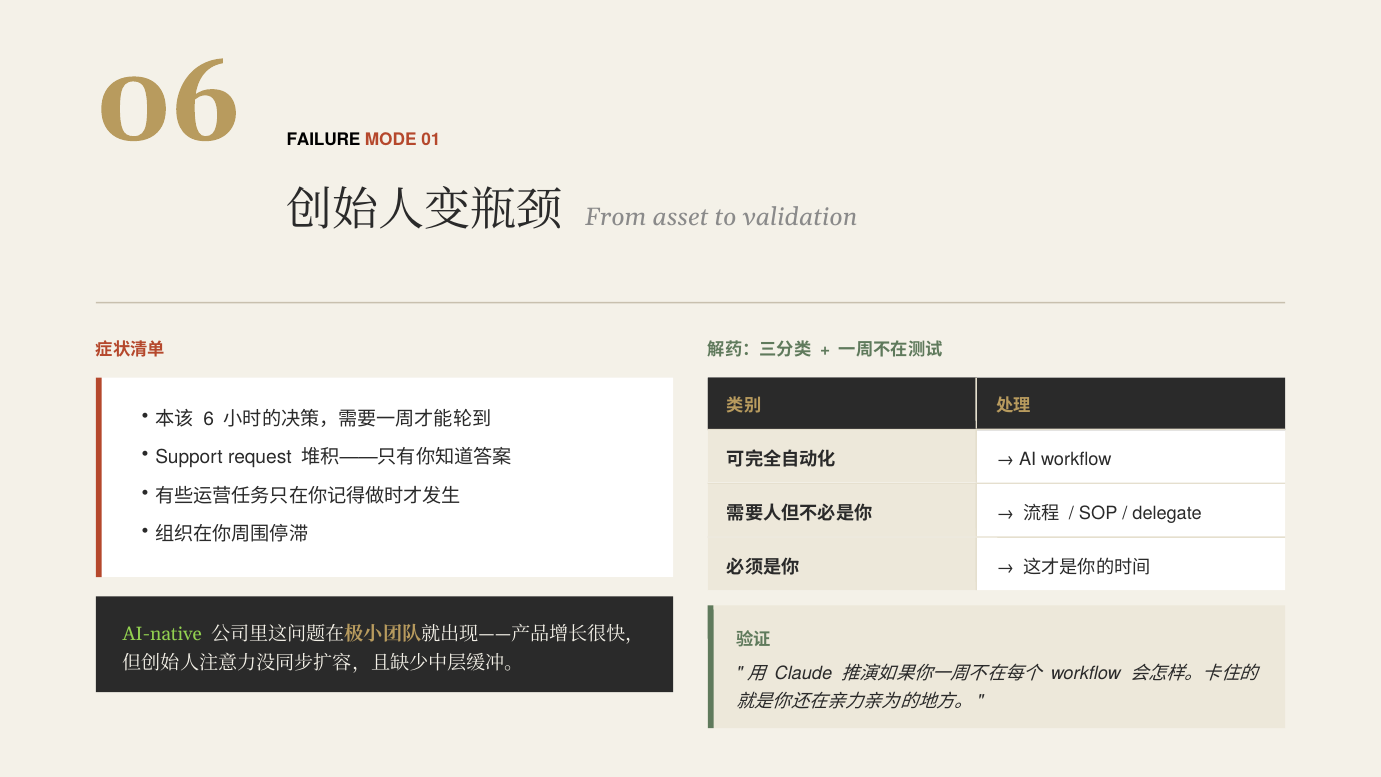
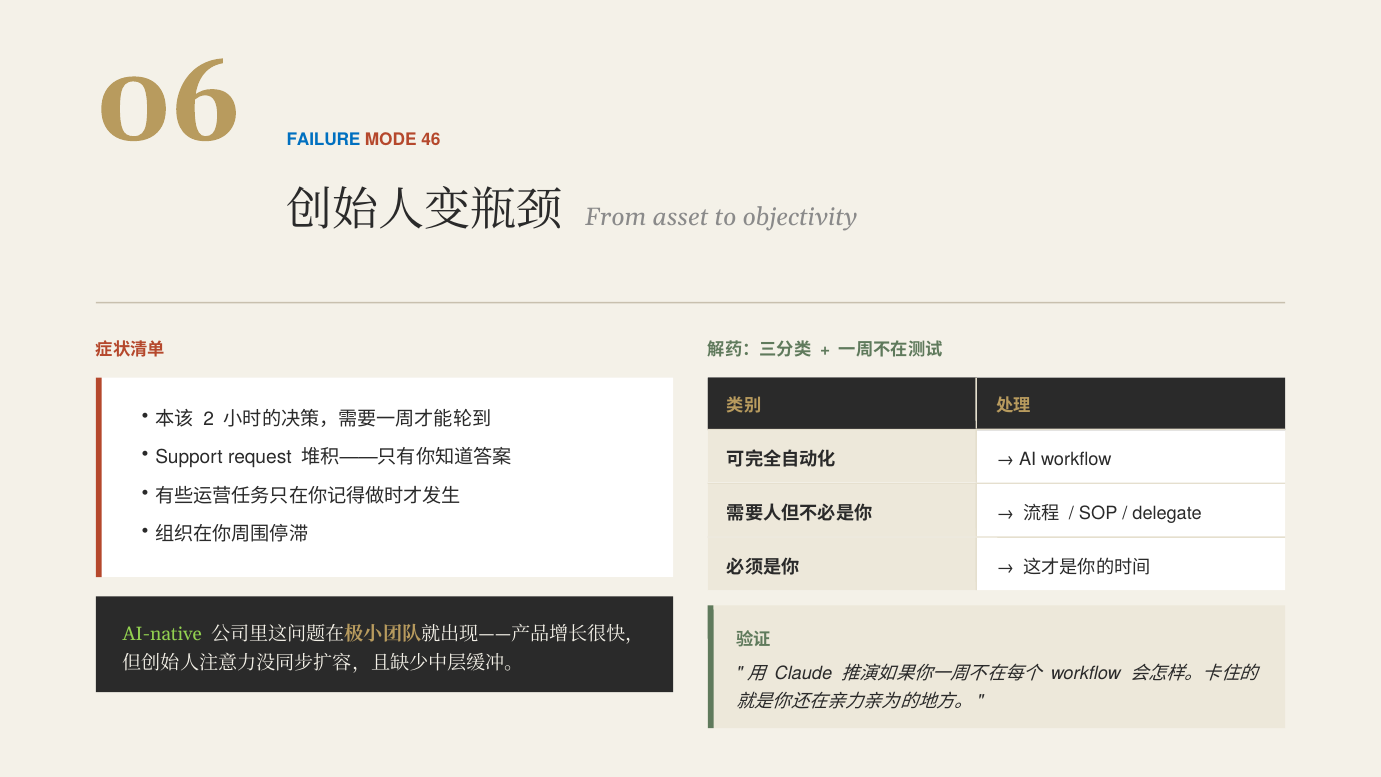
FAILURE colour: black -> blue
01: 01 -> 46
validation: validation -> objectivity
6: 6 -> 2
